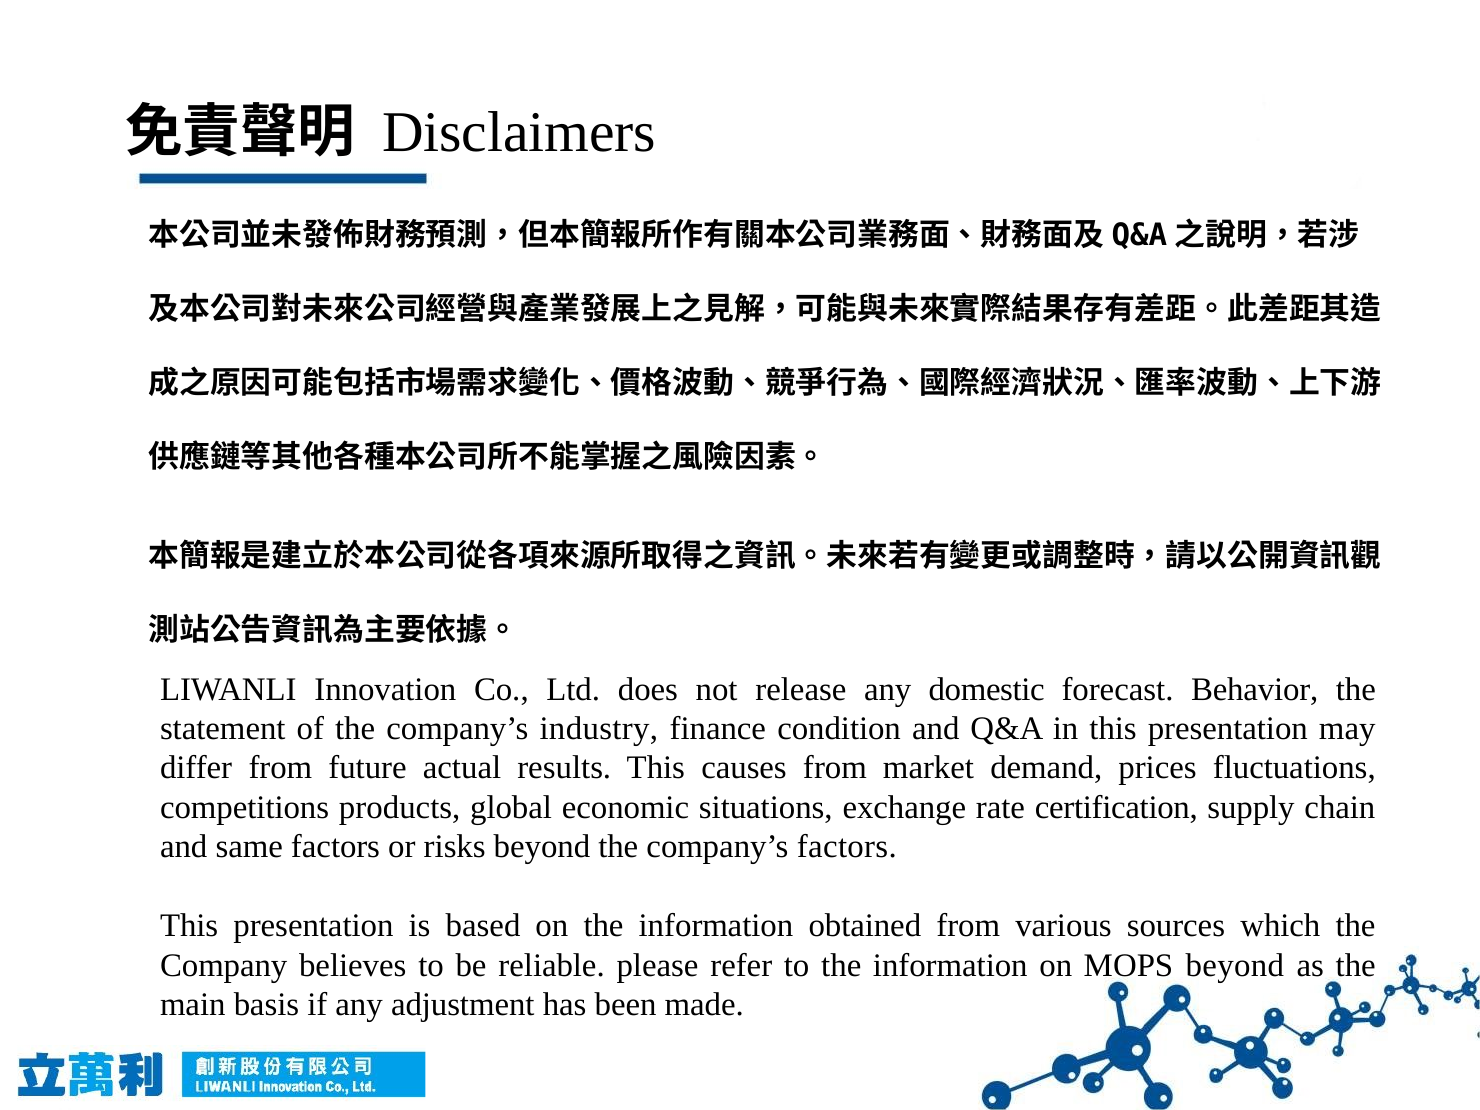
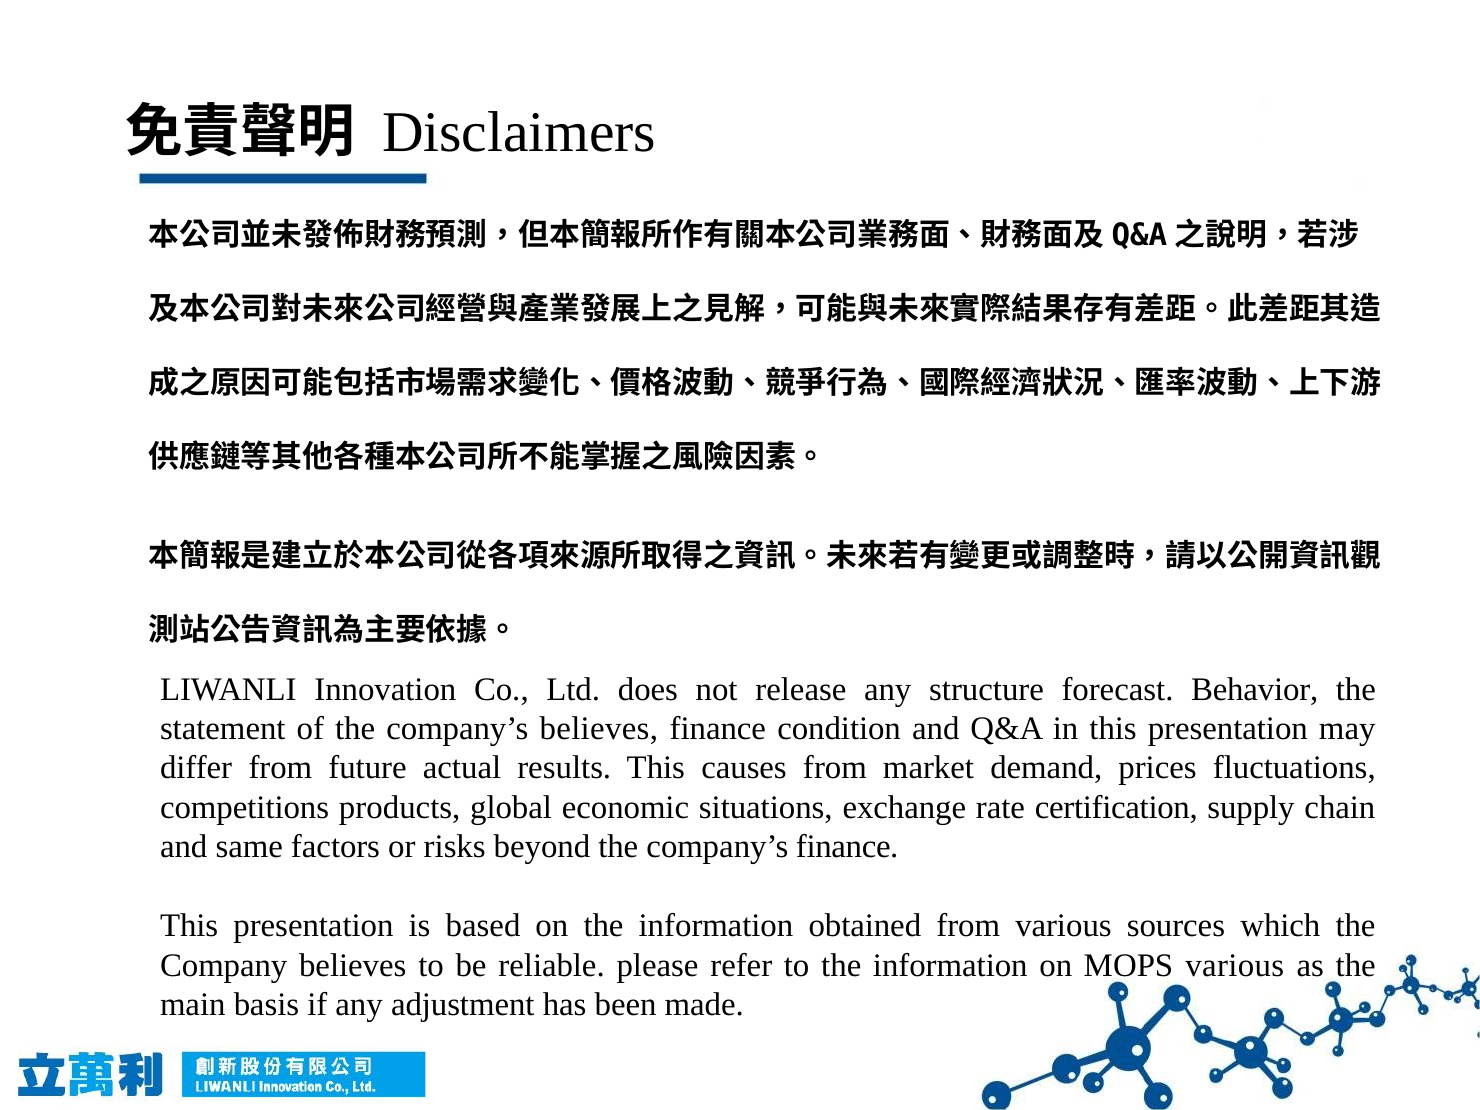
domestic: domestic -> structure
company’s industry: industry -> believes
company’s factors: factors -> finance
MOPS beyond: beyond -> various
